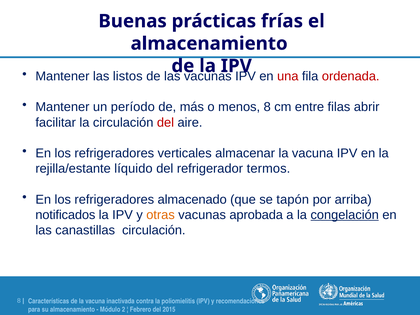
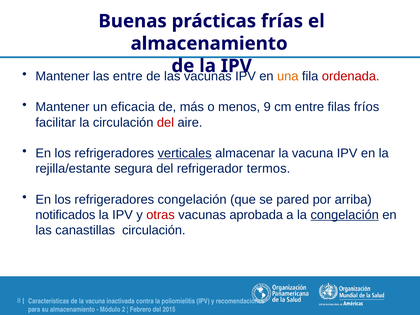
las listos: listos -> entre
una colour: red -> orange
período: período -> eficacia
menos 8: 8 -> 9
abrir: abrir -> fríos
verticales underline: none -> present
líquido: líquido -> segura
refrigeradores almacenado: almacenado -> congelación
tapón: tapón -> pared
otras colour: orange -> red
